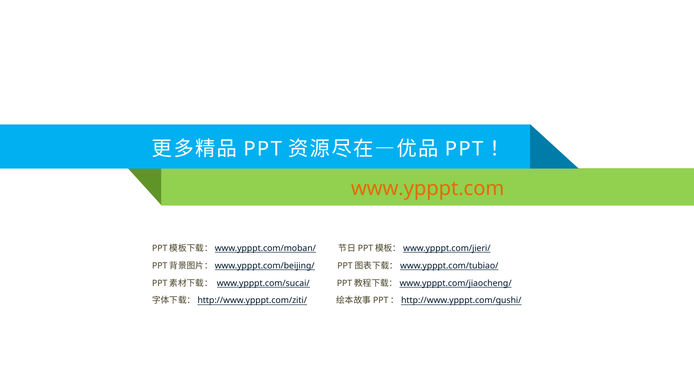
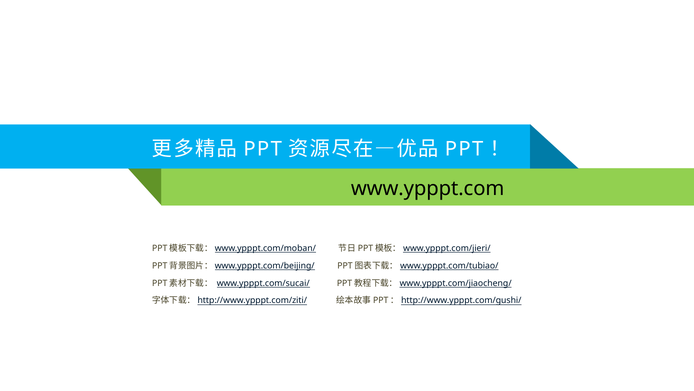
www.ypppt.com colour: orange -> black
